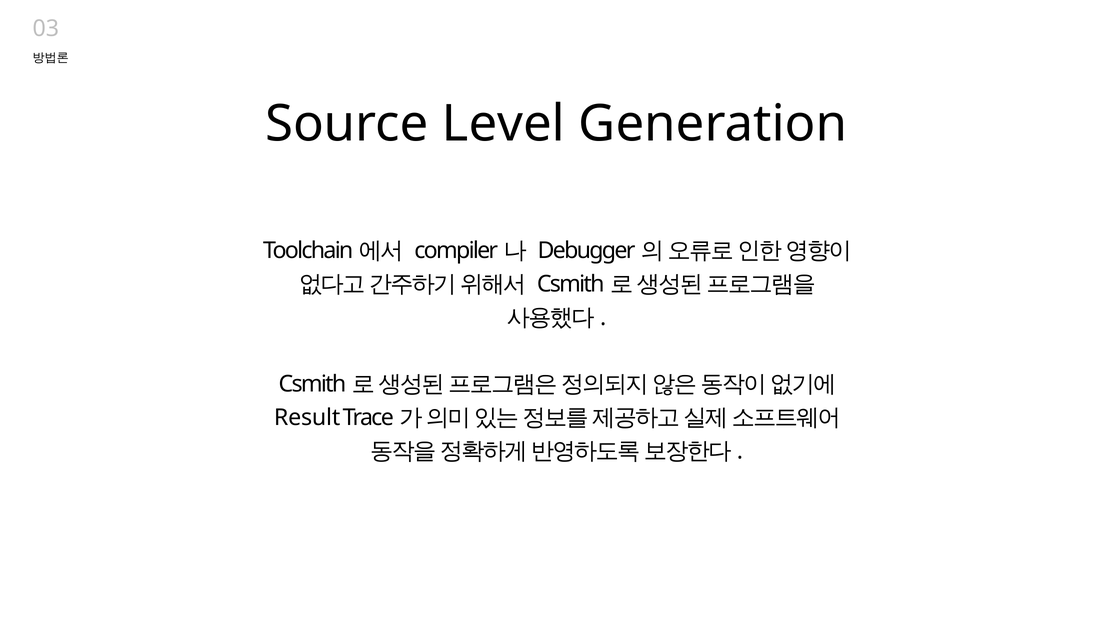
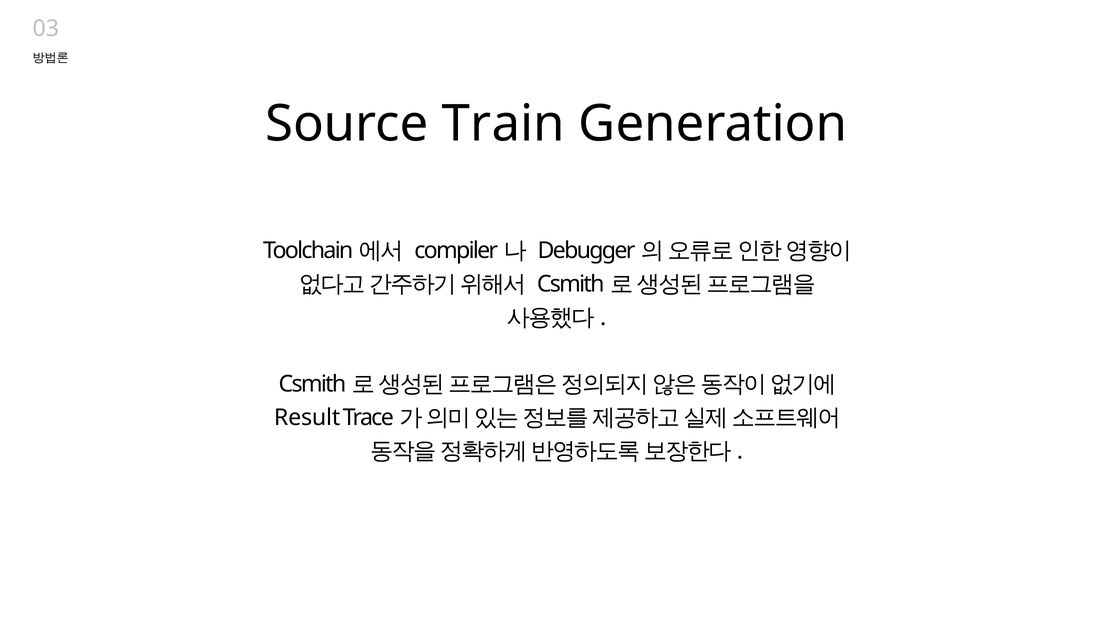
Level: Level -> Train
